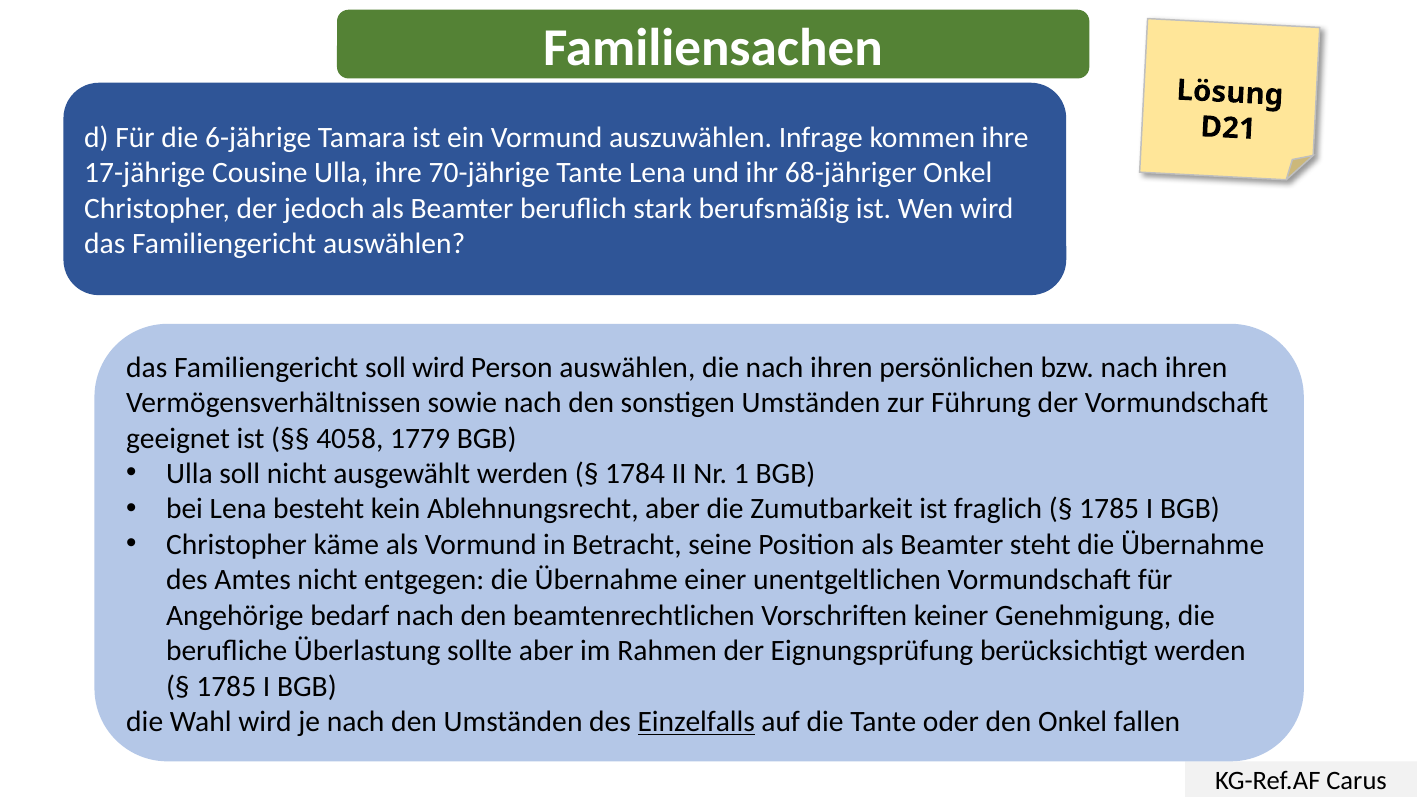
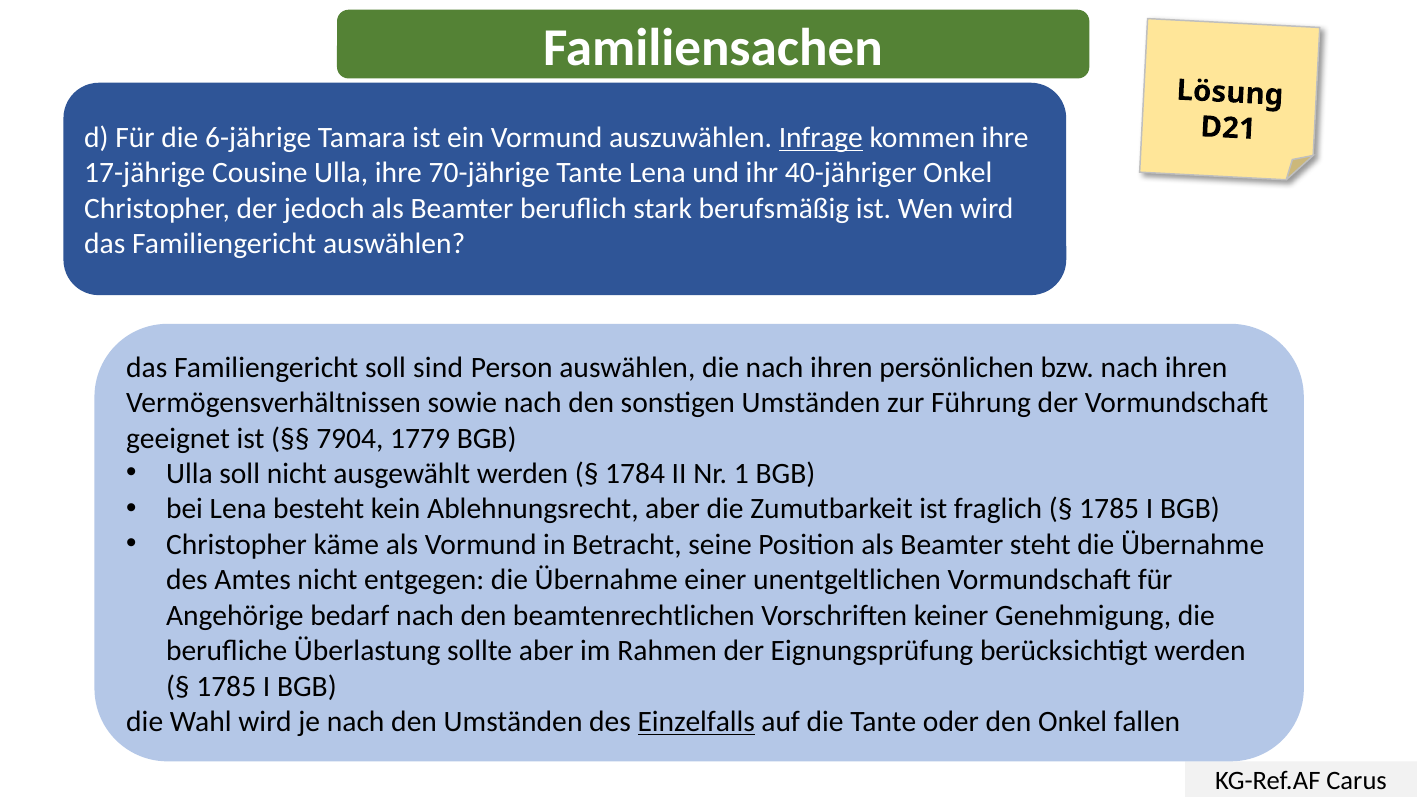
Infrage underline: none -> present
68-jähriger: 68-jähriger -> 40-jähriger
soll wird: wird -> sind
4058: 4058 -> 7904
